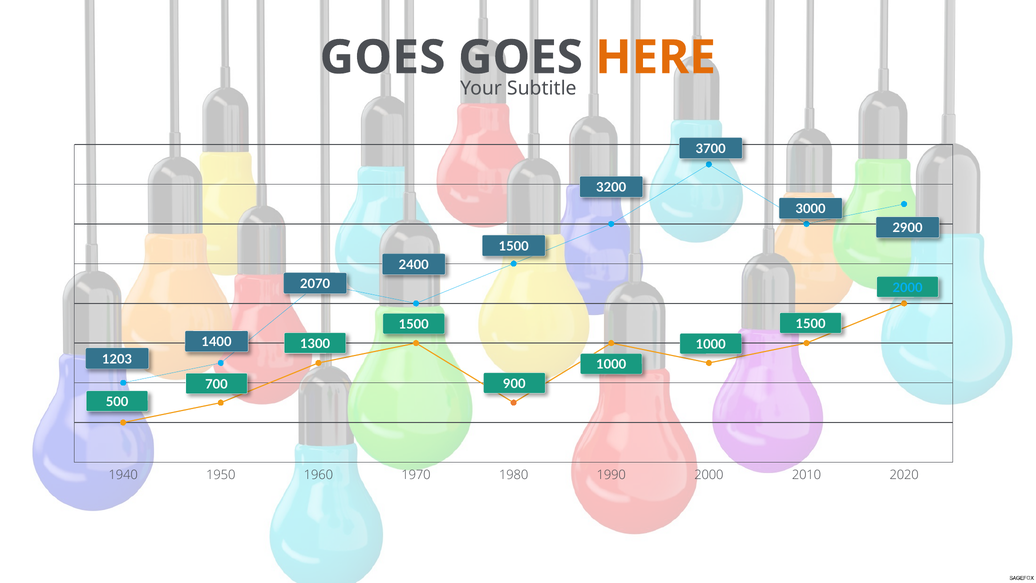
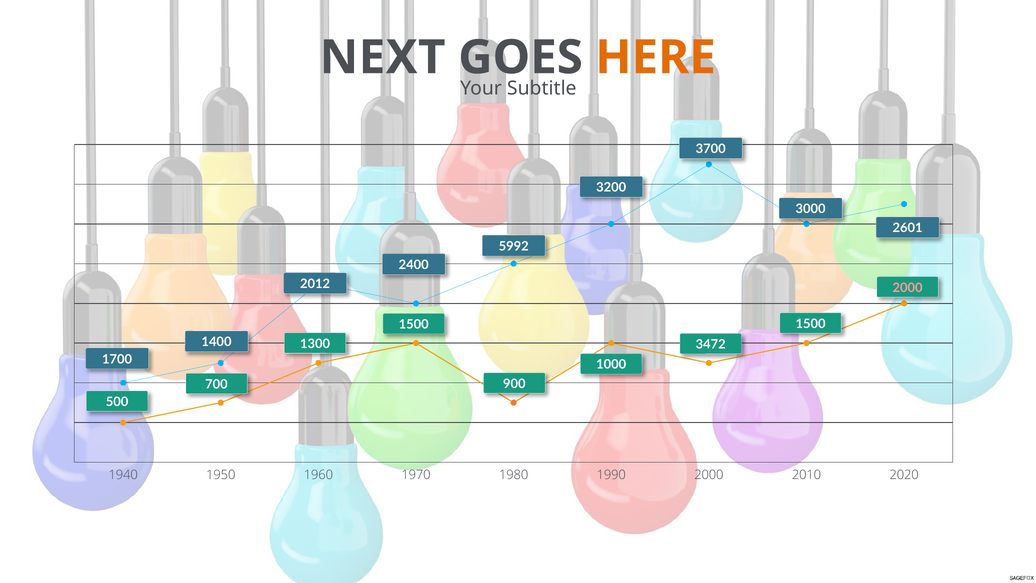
GOES at (383, 58): GOES -> NEXT
2900: 2900 -> 2601
1500 at (514, 246): 1500 -> 5992
2070: 2070 -> 2012
2000 at (908, 288) colour: light blue -> pink
1000 at (711, 344): 1000 -> 3472
1203: 1203 -> 1700
